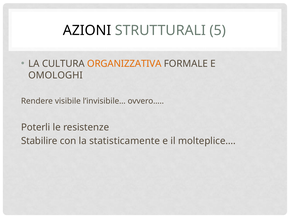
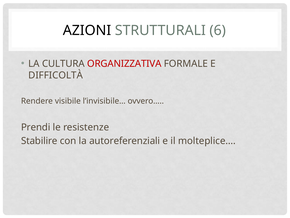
5: 5 -> 6
ORGANIZZATIVA colour: orange -> red
OMOLOGHI: OMOLOGHI -> DIFFICOLTÀ
Poterli: Poterli -> Prendi
statisticamente: statisticamente -> autoreferenziali
